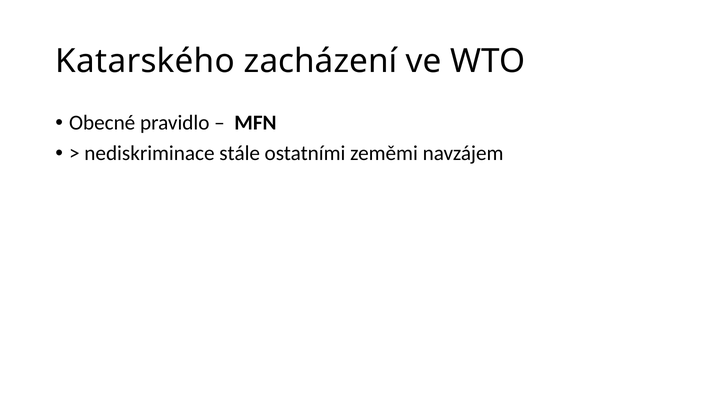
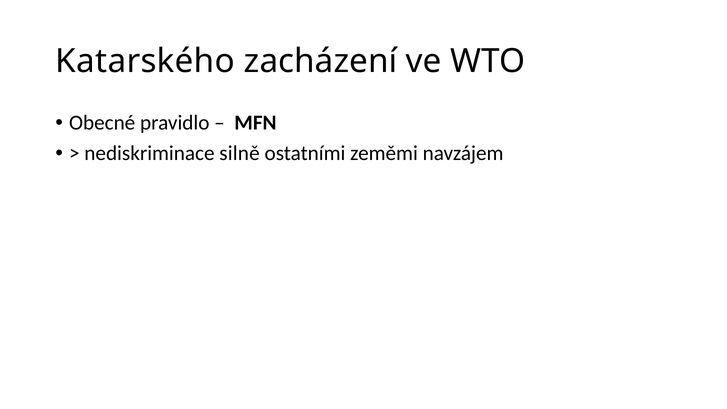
stále: stále -> silně
